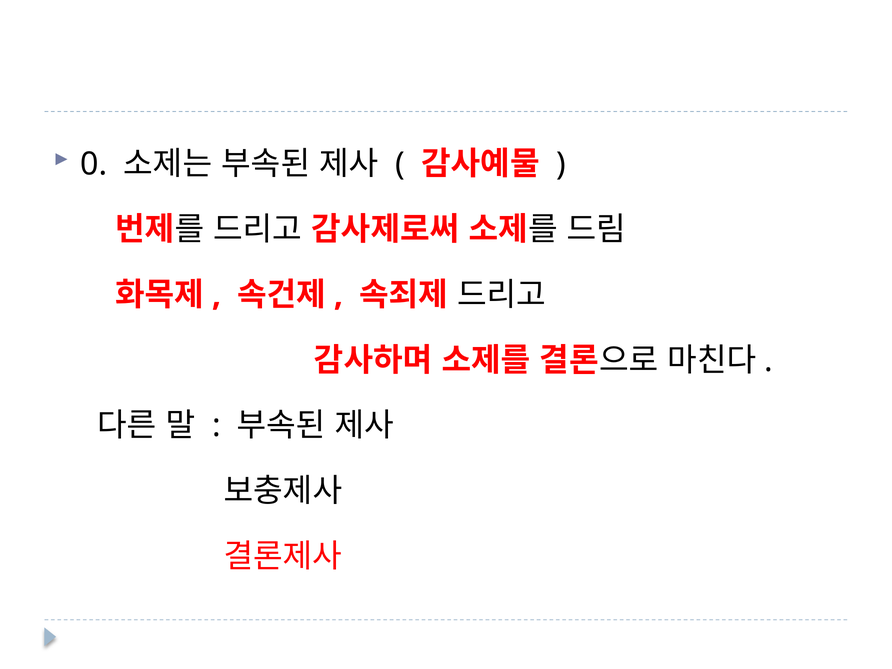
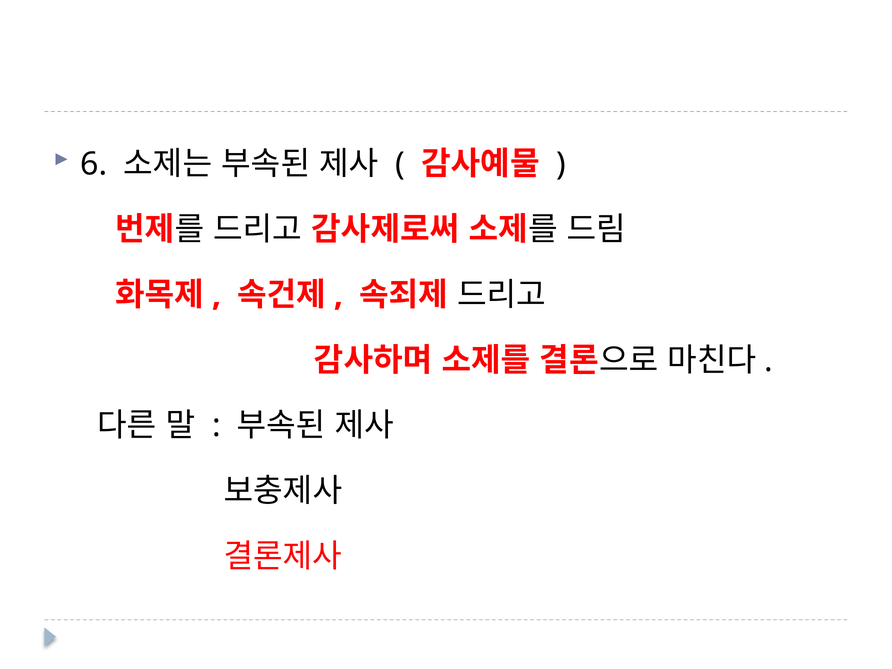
0: 0 -> 6
